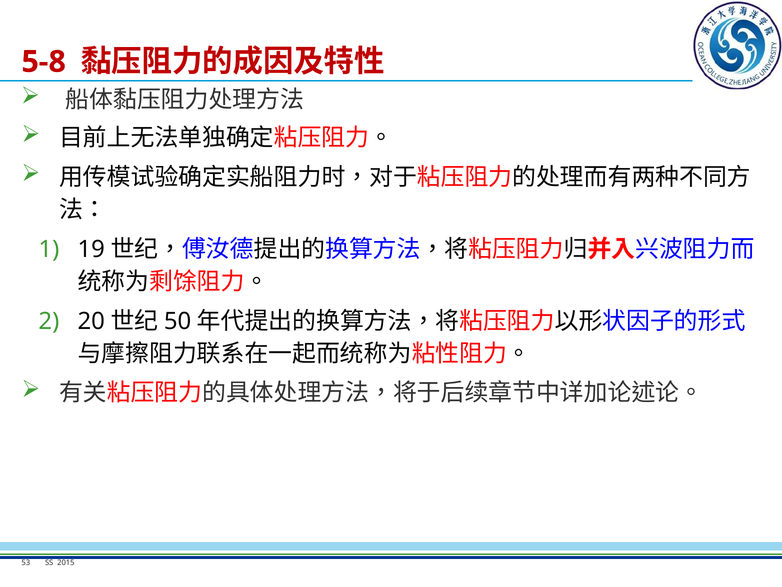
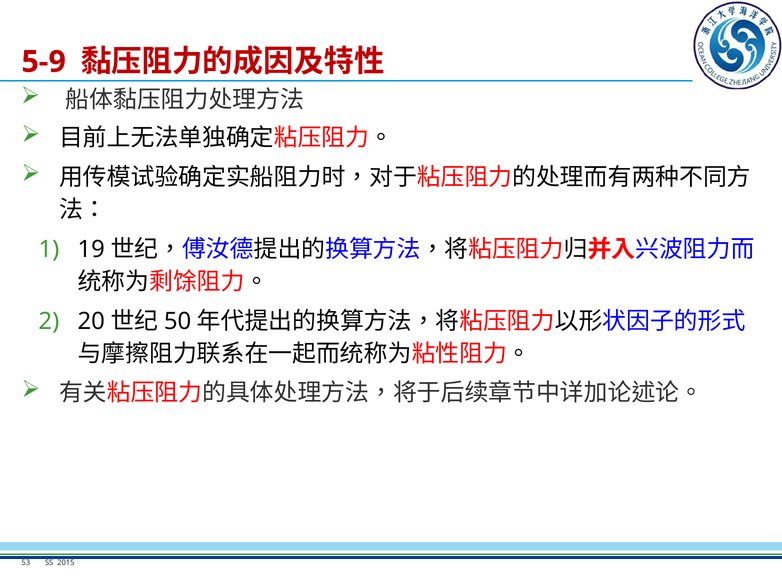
5-8: 5-8 -> 5-9
